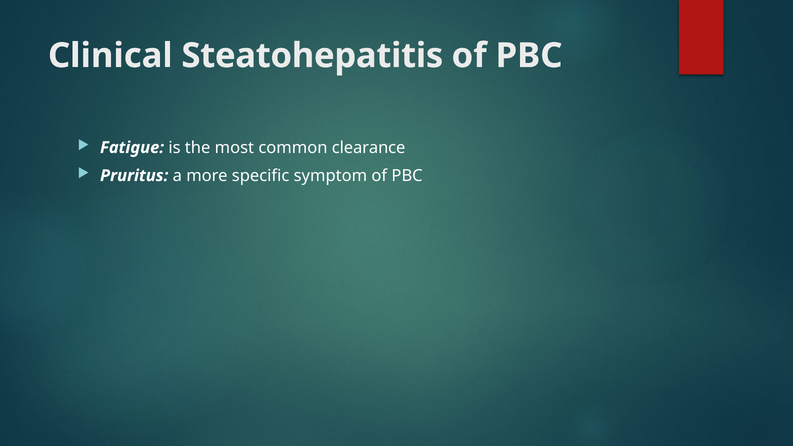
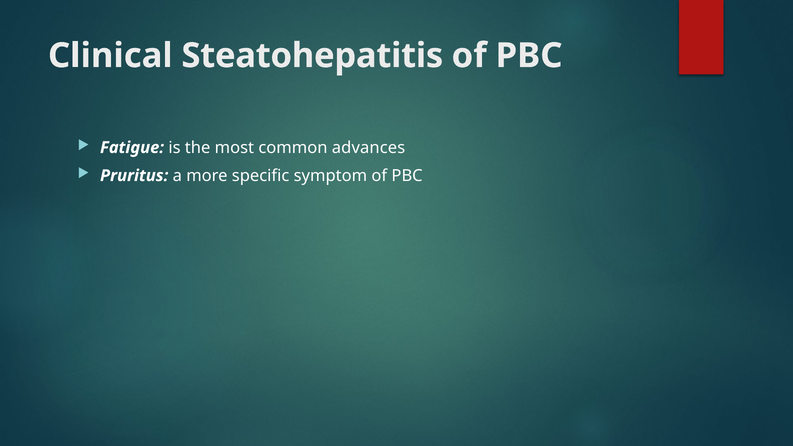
clearance: clearance -> advances
